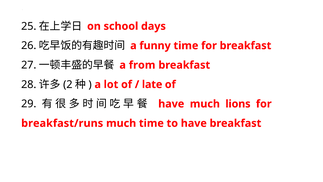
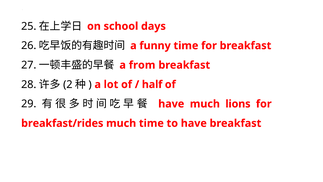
late: late -> half
breakfast/runs: breakfast/runs -> breakfast/rides
